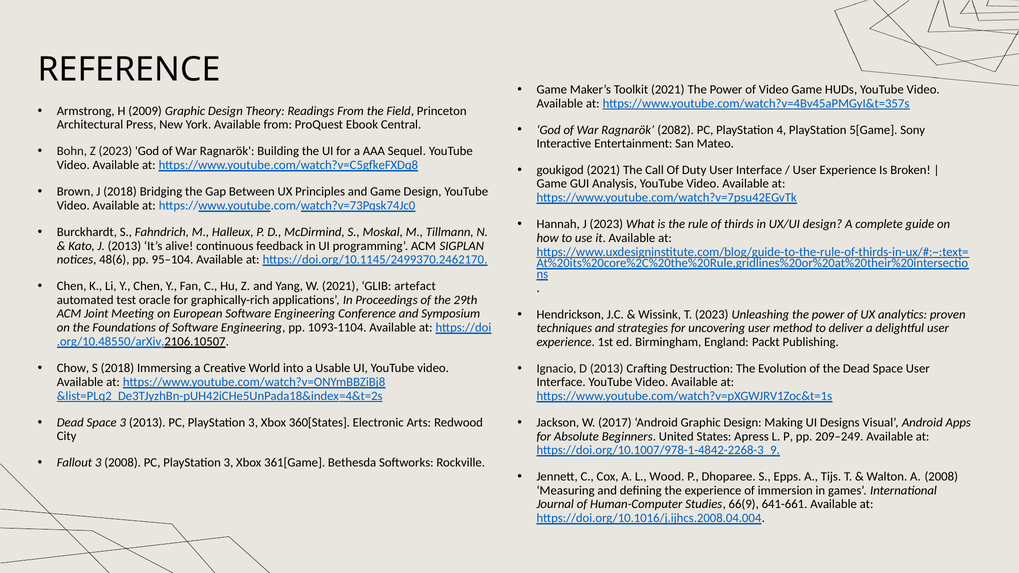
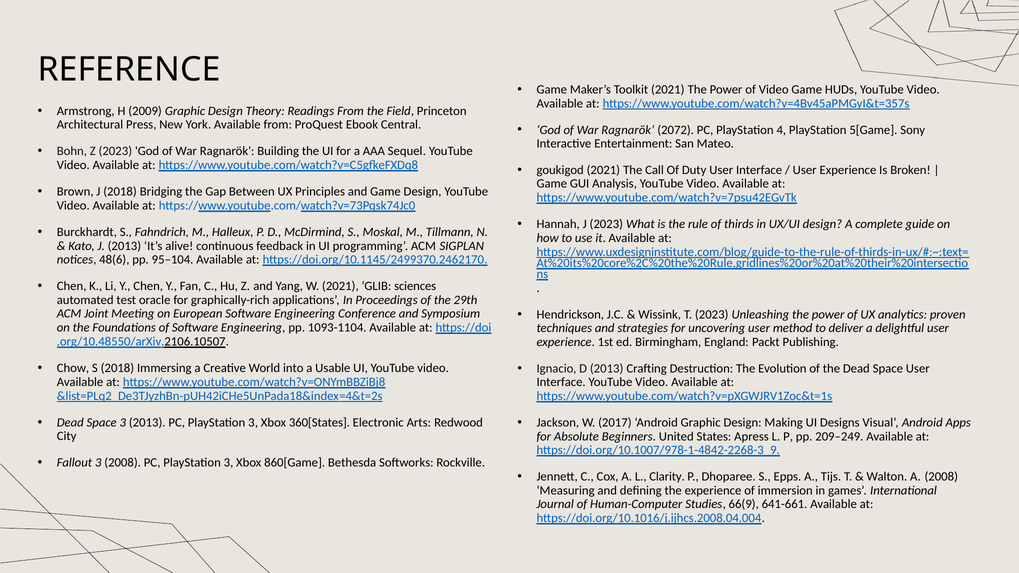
2082: 2082 -> 2072
artefact: artefact -> sciences
361[Game: 361[Game -> 860[Game
Wood: Wood -> Clarity
